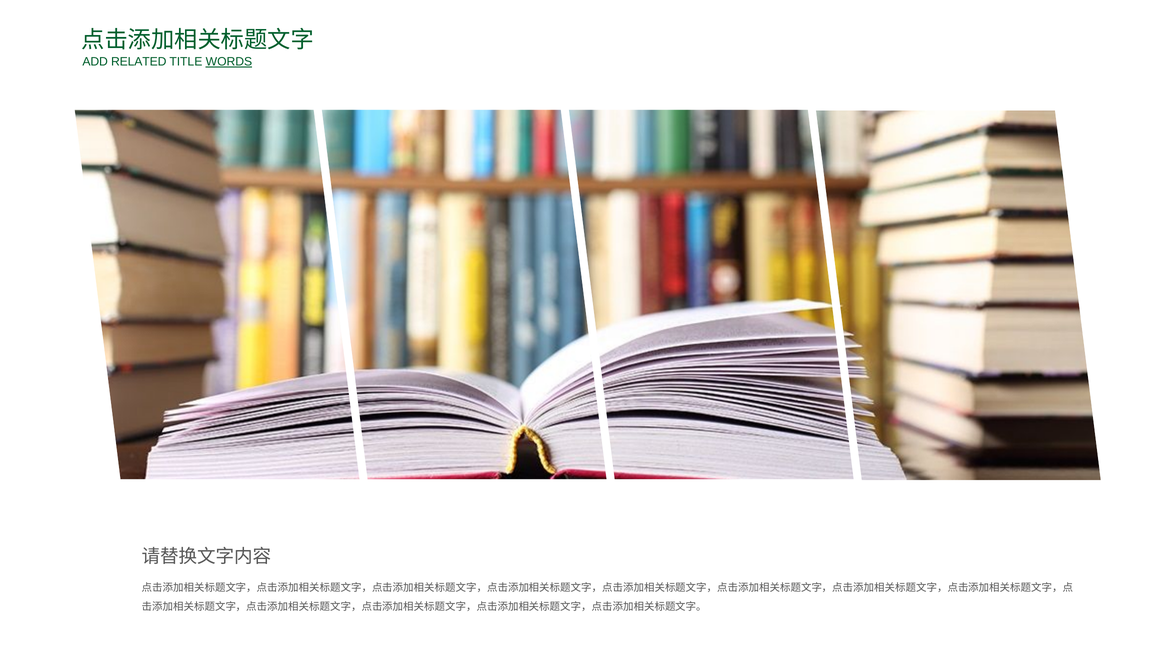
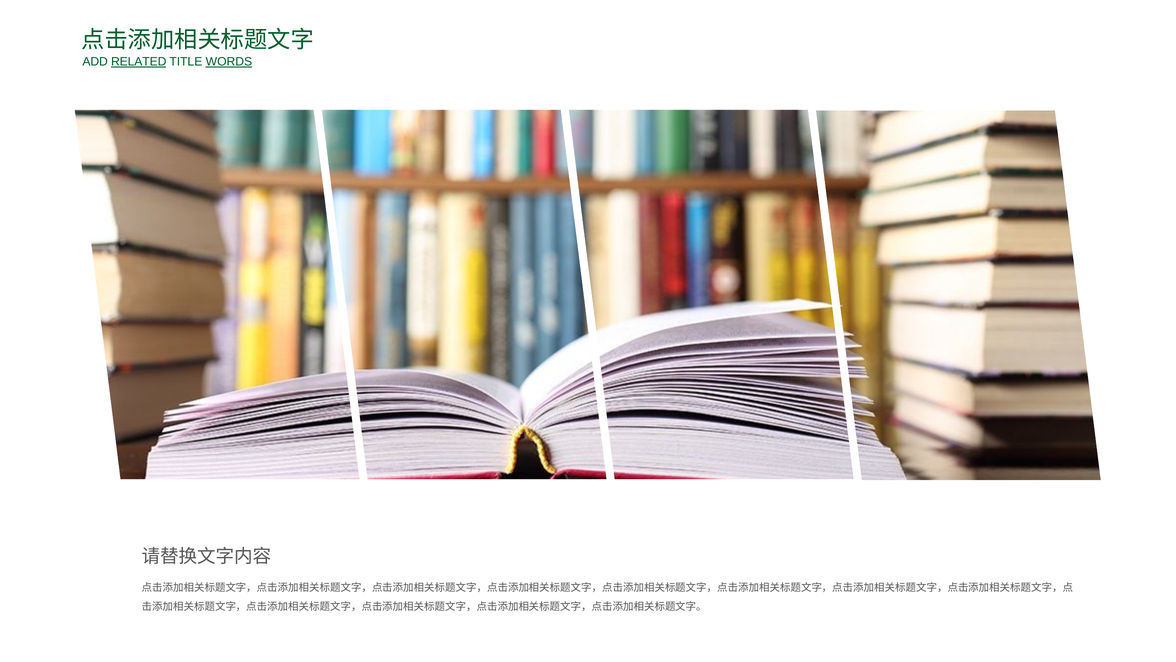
RELATED underline: none -> present
